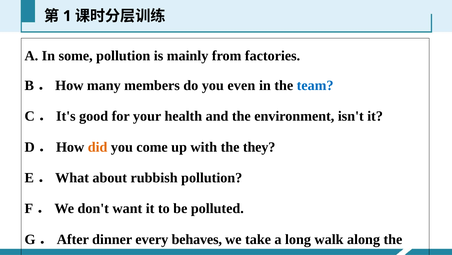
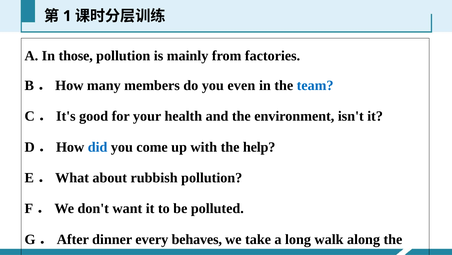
some: some -> those
did colour: orange -> blue
they: they -> help
